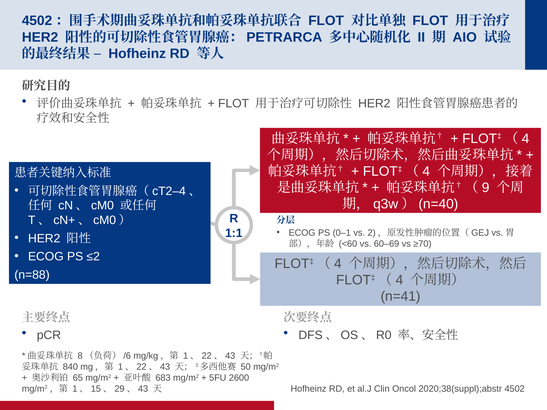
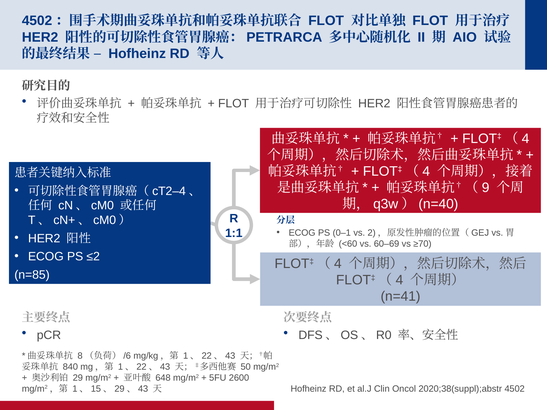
n=88: n=88 -> n=85
65: 65 -> 29
683: 683 -> 648
